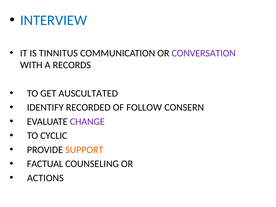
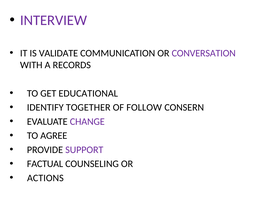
INTERVIEW colour: blue -> purple
TINNITUS: TINNITUS -> VALIDATE
AUSCULTATED: AUSCULTATED -> EDUCATIONAL
RECORDED: RECORDED -> TOGETHER
CYCLIC: CYCLIC -> AGREE
SUPPORT colour: orange -> purple
